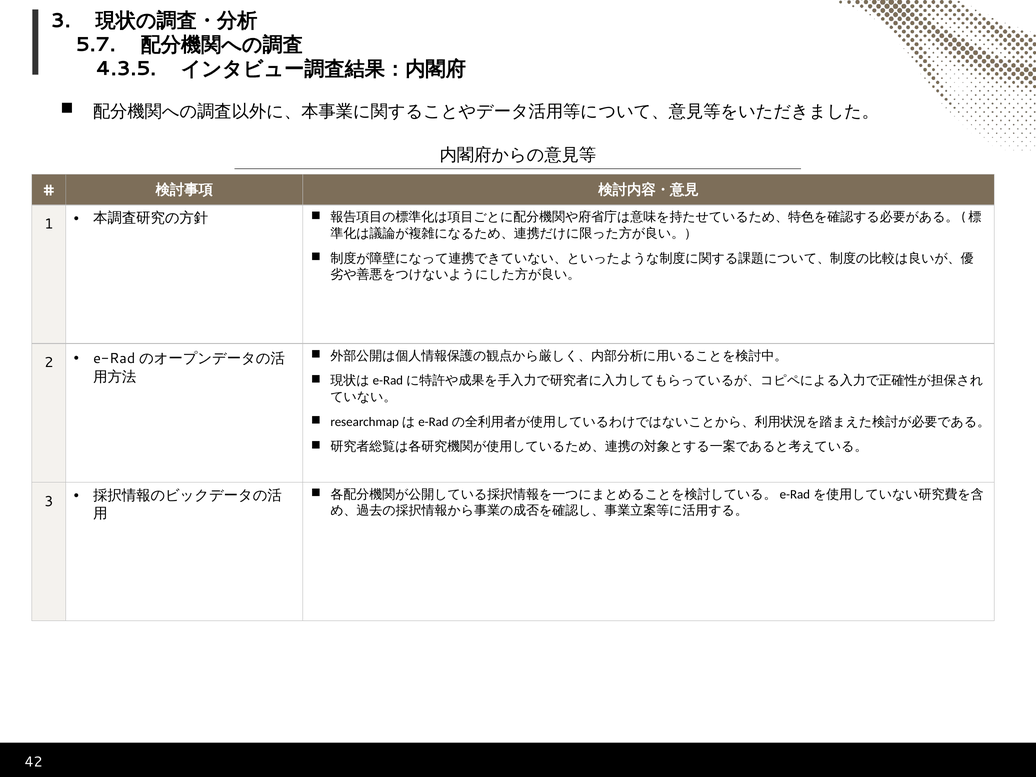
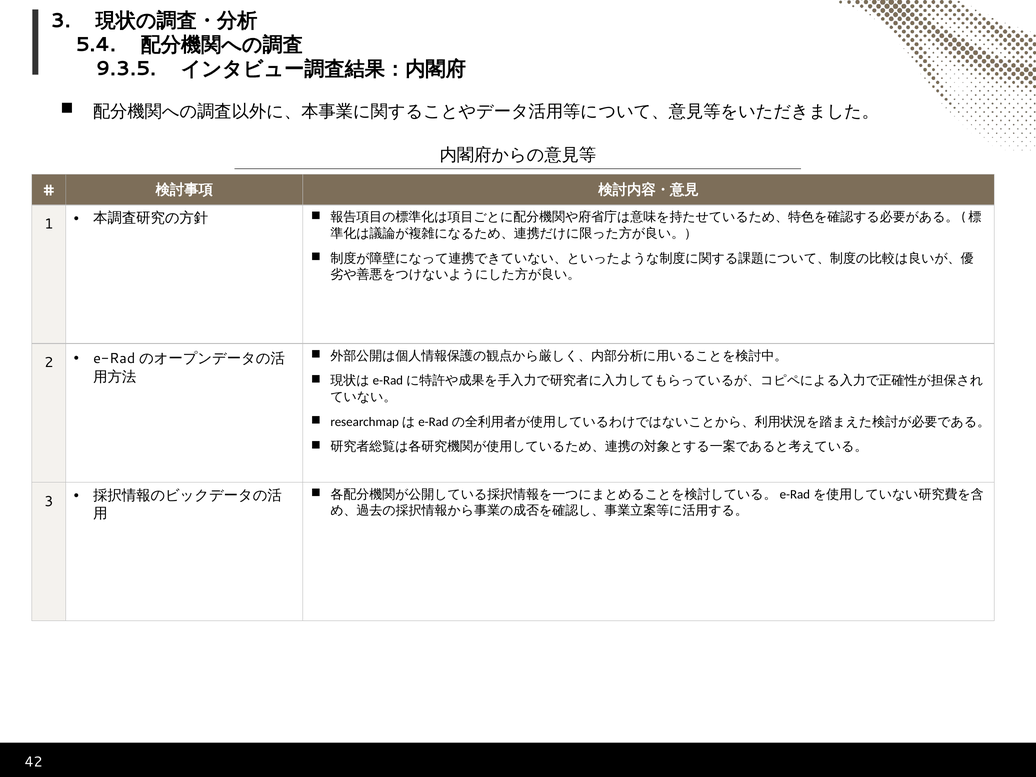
5.7: 5.7 -> 5.4
4.3.5: 4.3.5 -> 9.3.5
